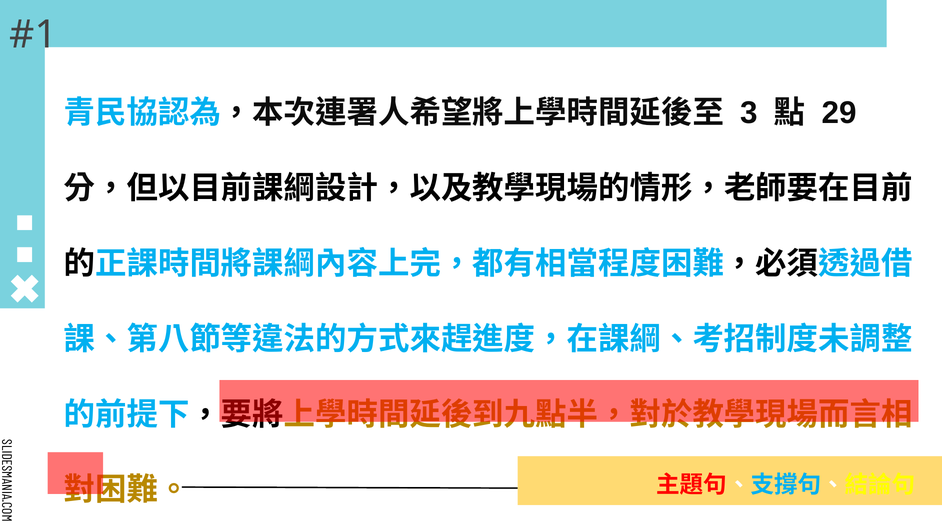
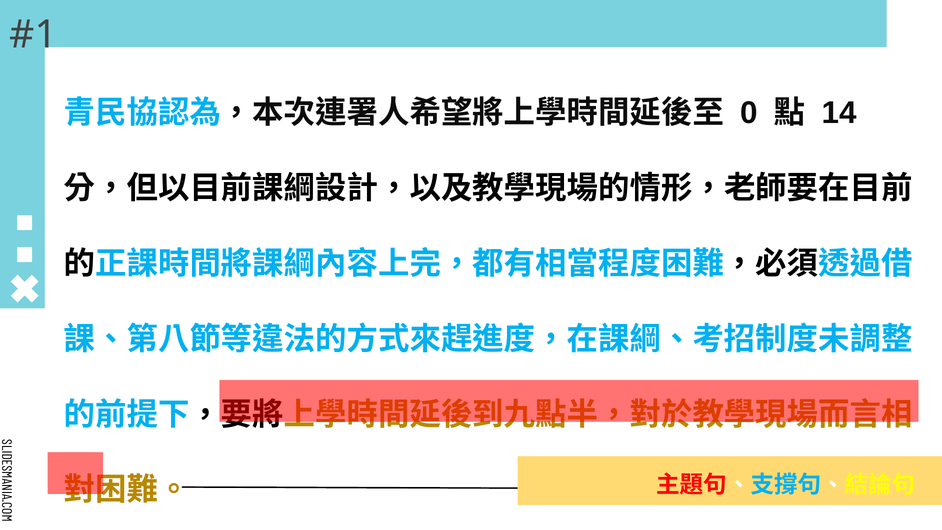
3: 3 -> 0
29: 29 -> 14
